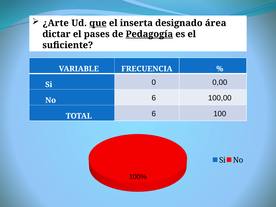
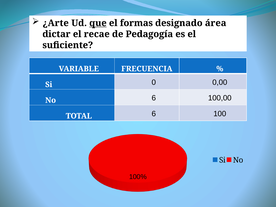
inserta: inserta -> formas
pases: pases -> recae
Pedagogía underline: present -> none
